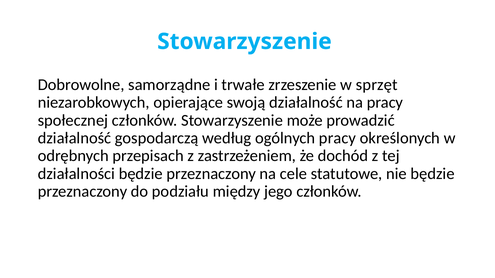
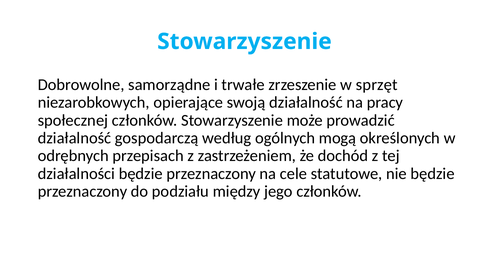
ogólnych pracy: pracy -> mogą
